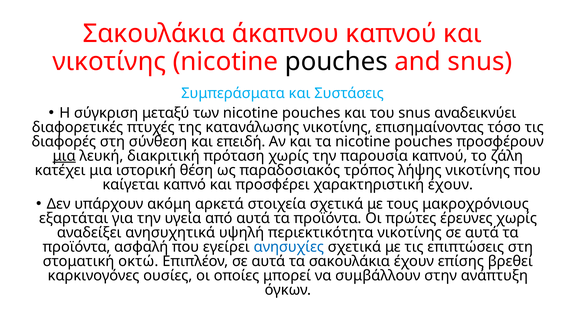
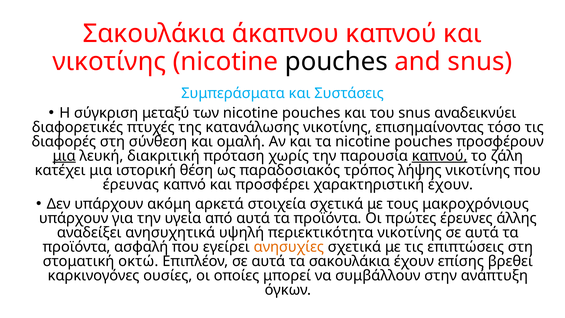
επειδή: επειδή -> ομαλή
καπνού at (440, 156) underline: none -> present
καίγεται: καίγεται -> έρευνας
εξαρτάται at (74, 218): εξαρτάται -> υπάρχουν
έρευνες χωρίς: χωρίς -> άλλης
ανησυχίες colour: blue -> orange
